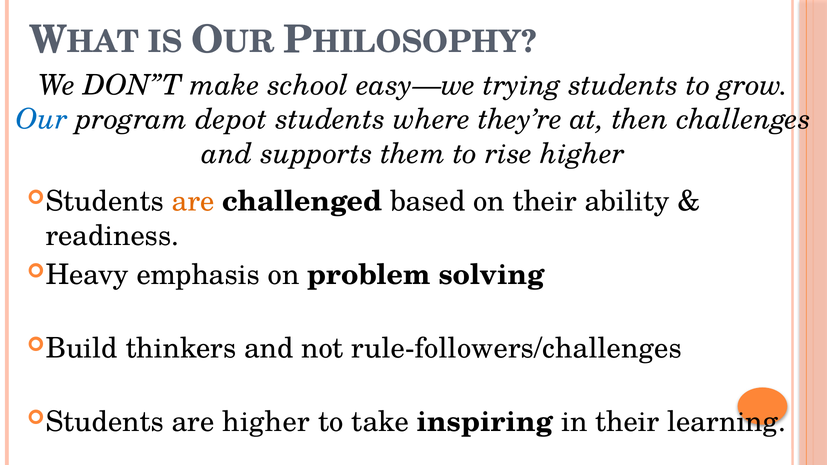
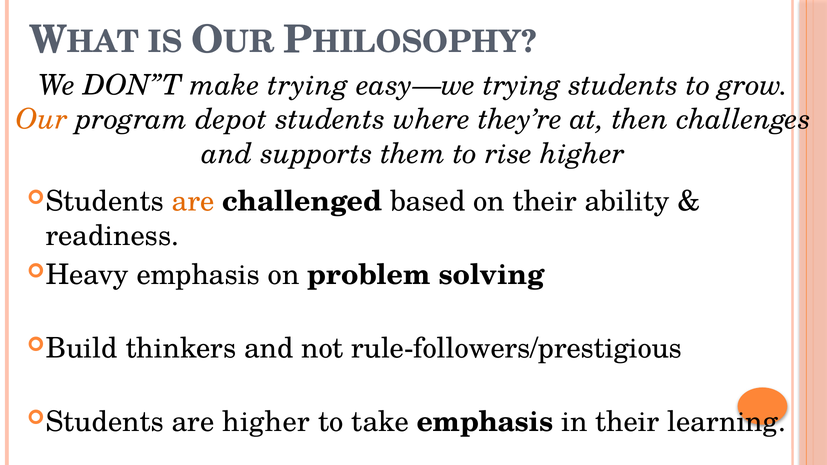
make school: school -> trying
Our colour: blue -> orange
rule-followers/challenges: rule-followers/challenges -> rule-followers/prestigious
take inspiring: inspiring -> emphasis
